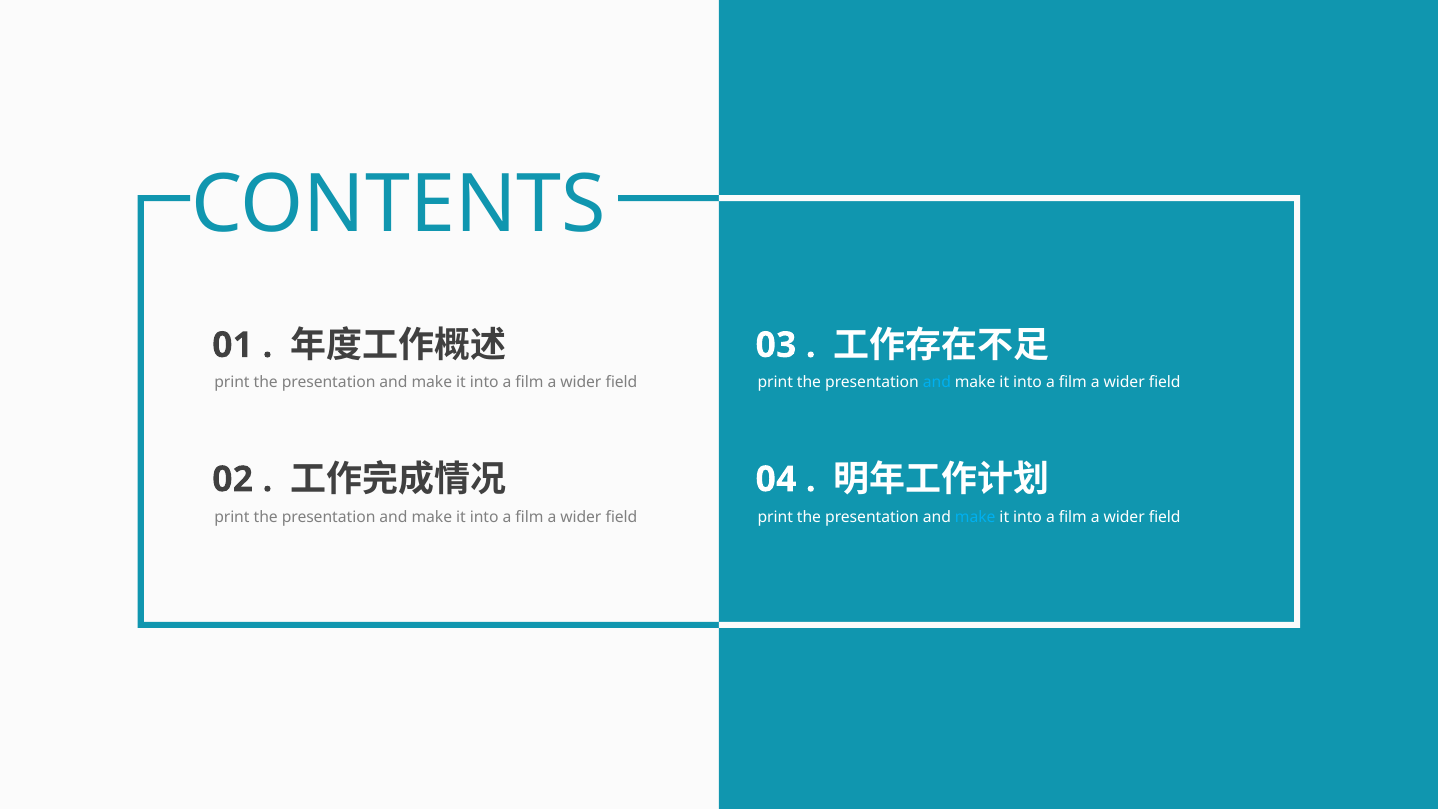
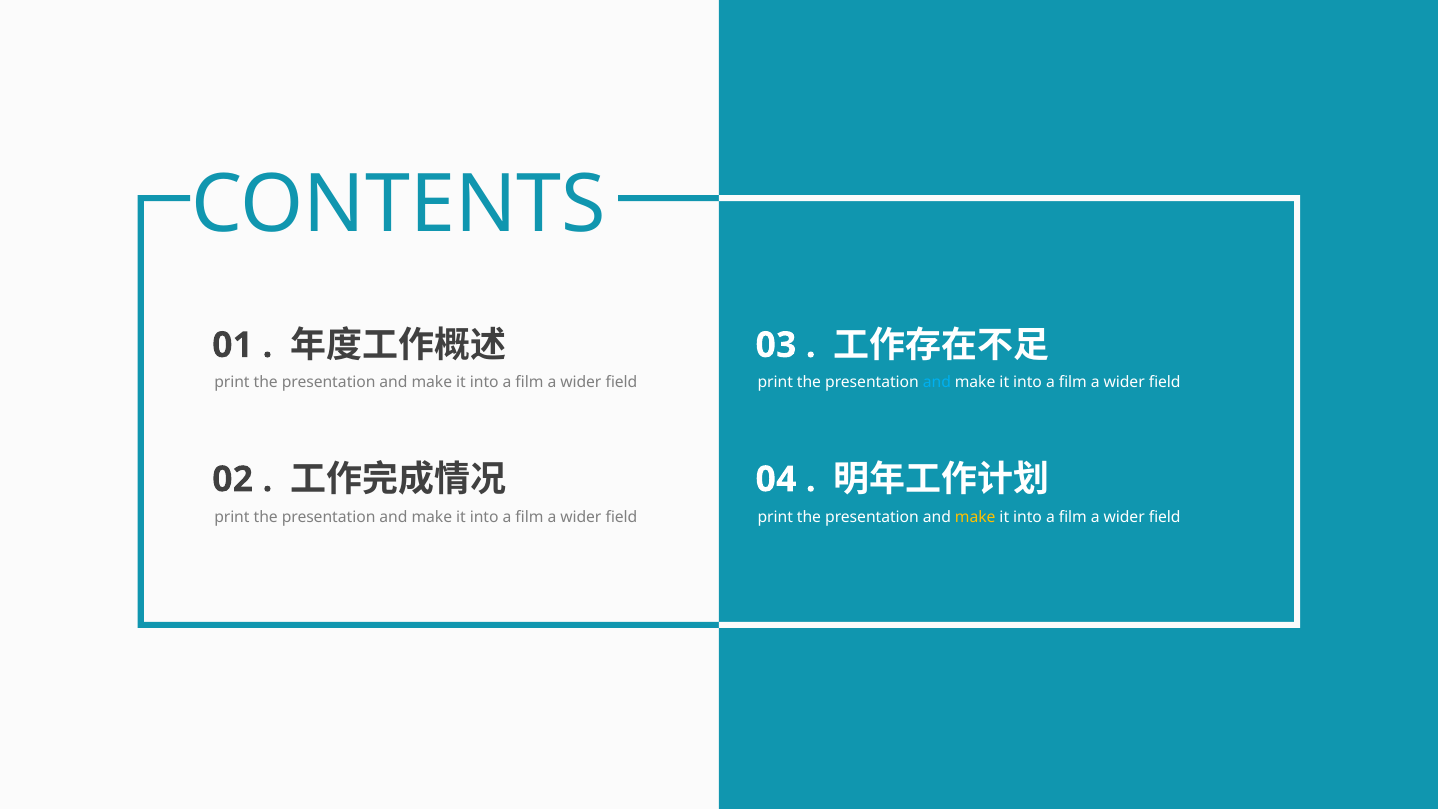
make at (975, 517) colour: light blue -> yellow
